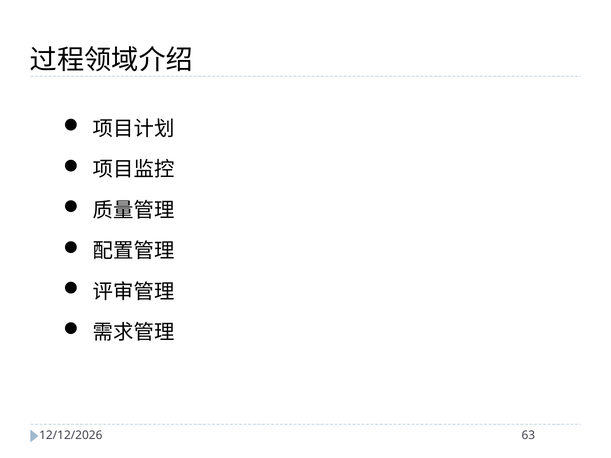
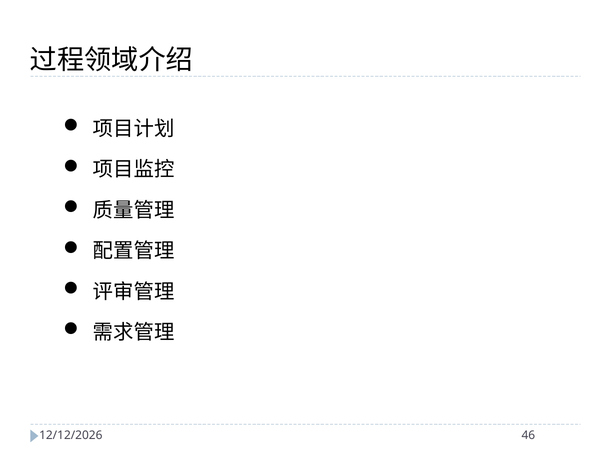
63: 63 -> 46
